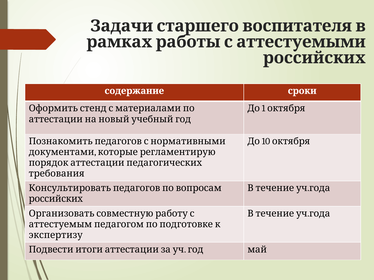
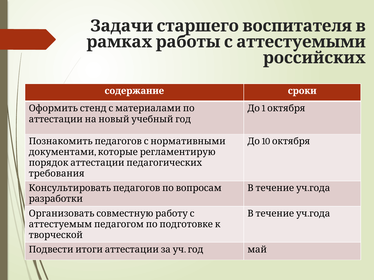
российских at (56, 199): российских -> разработки
экспертизу: экспертизу -> творческой
